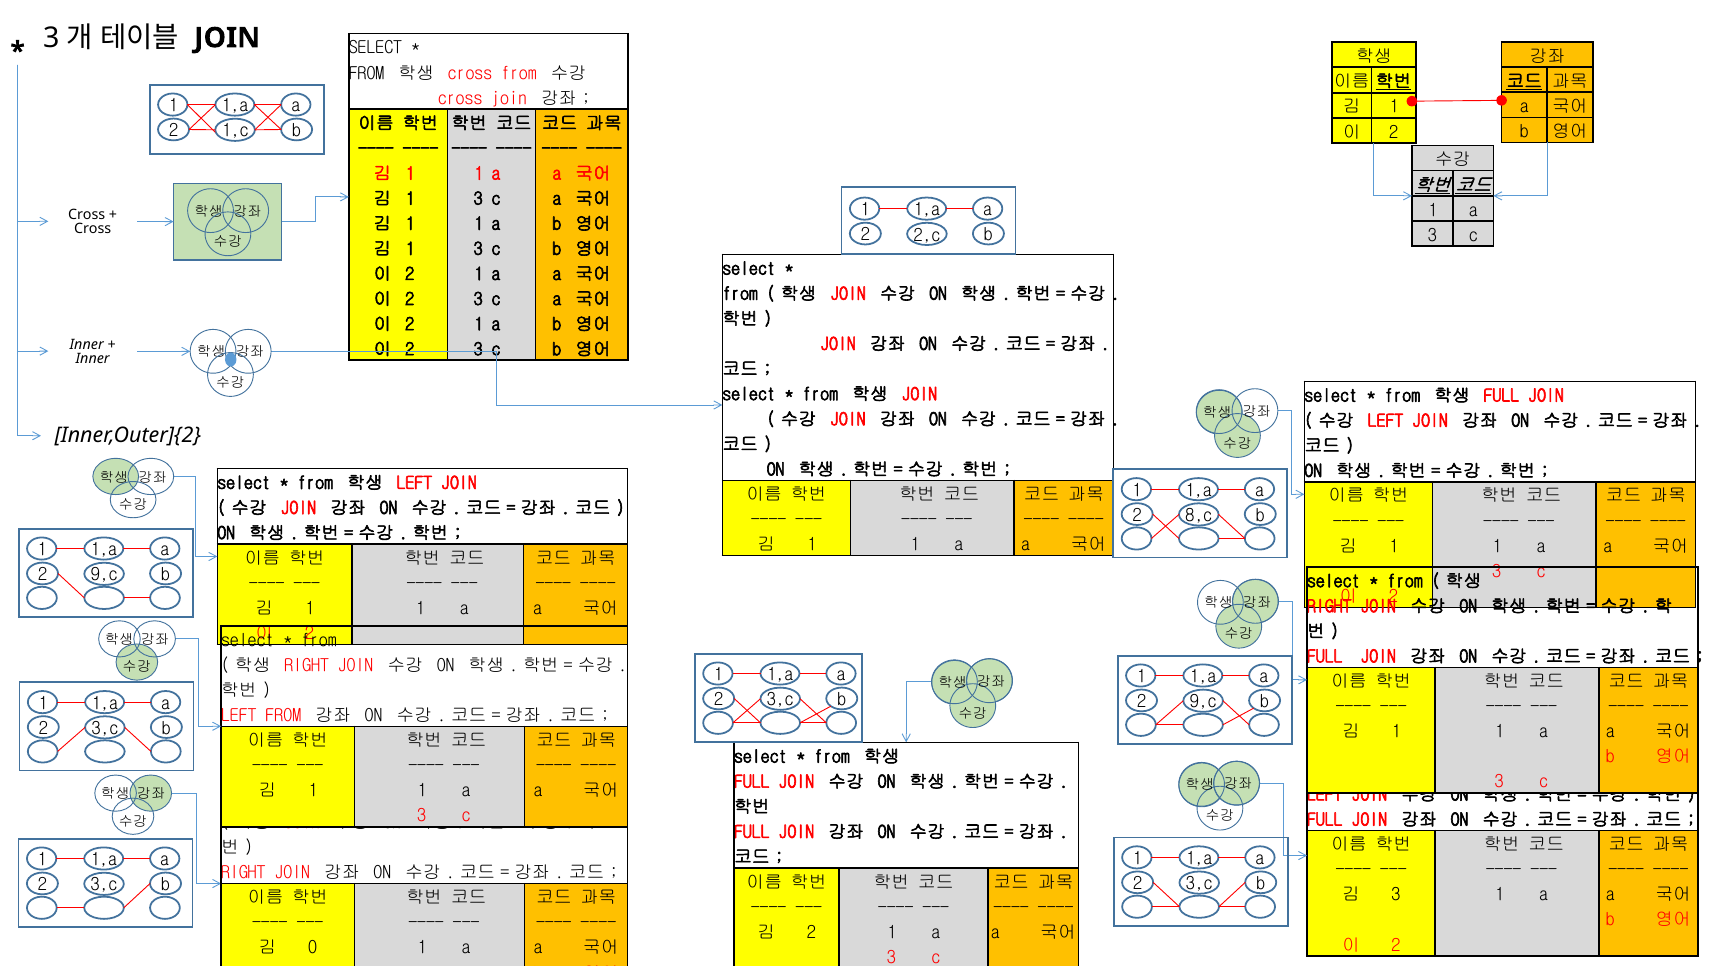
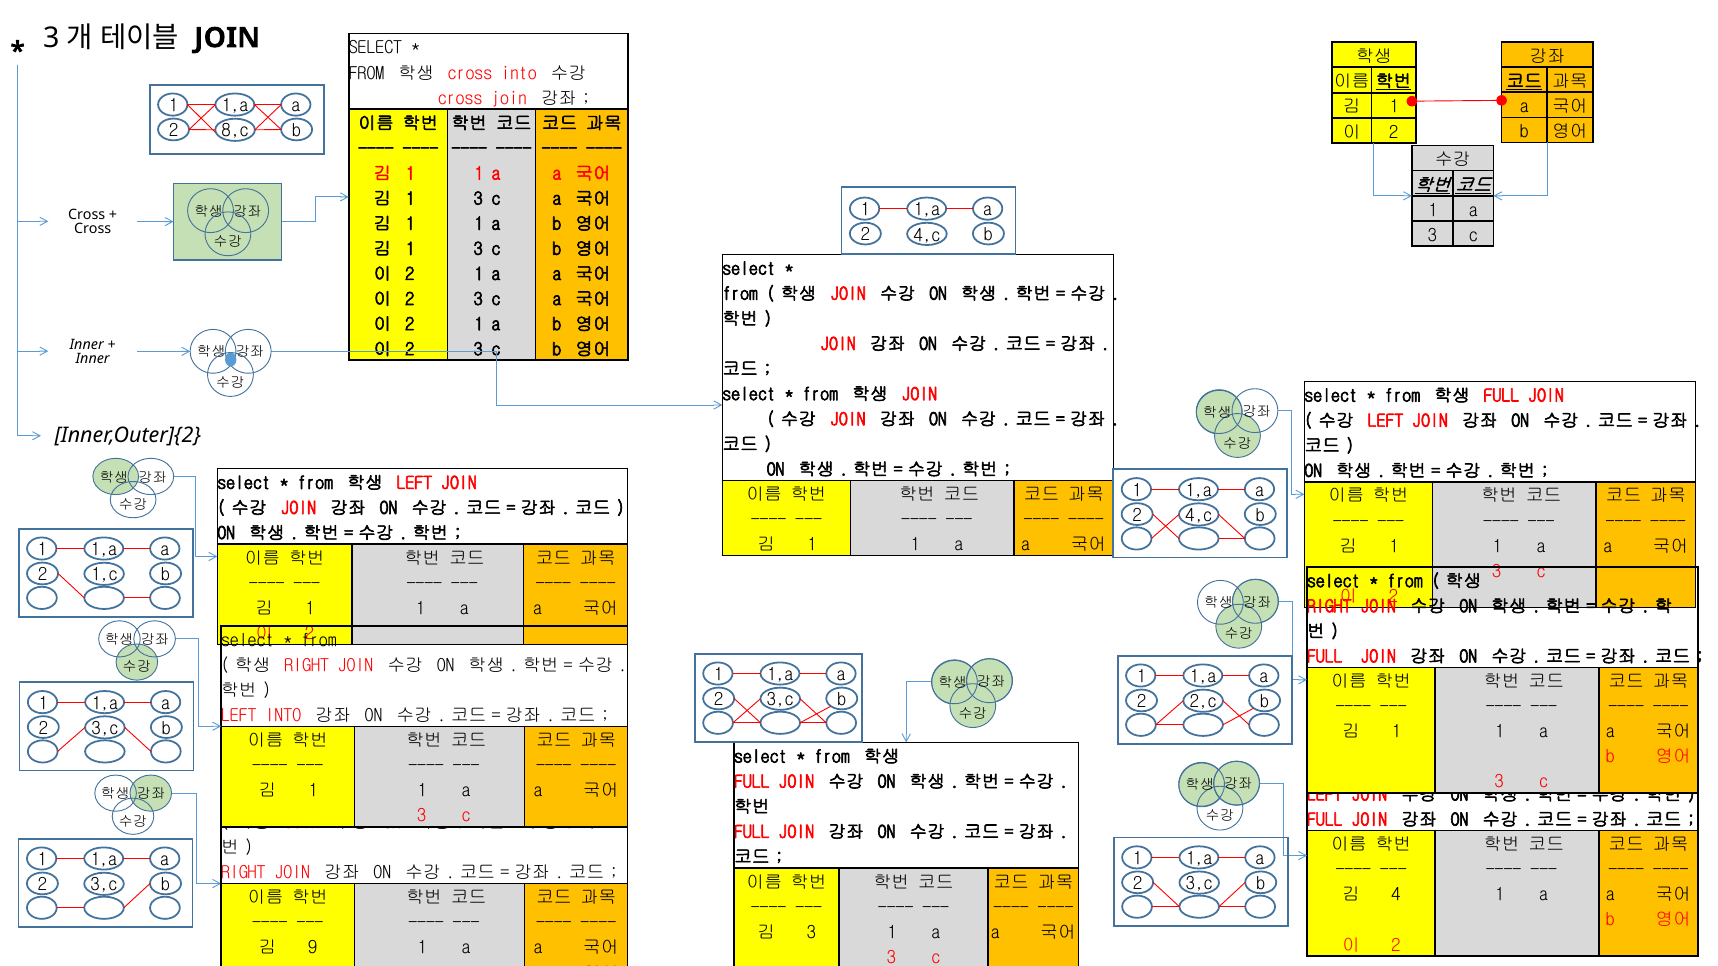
cross from: from -> into
1,c: 1,c -> 8,c
2,c at (927, 235): 2,c -> 4,c
8,c at (1199, 516): 8,c -> 4,c
9,c at (104, 575): 9,c -> 1,c
9,c at (1203, 702): 9,c -> 2,c
LEFT FROM: FROM -> INTO
3 at (1396, 895): 3 -> 4
2 at (811, 933): 2 -> 3
0: 0 -> 9
